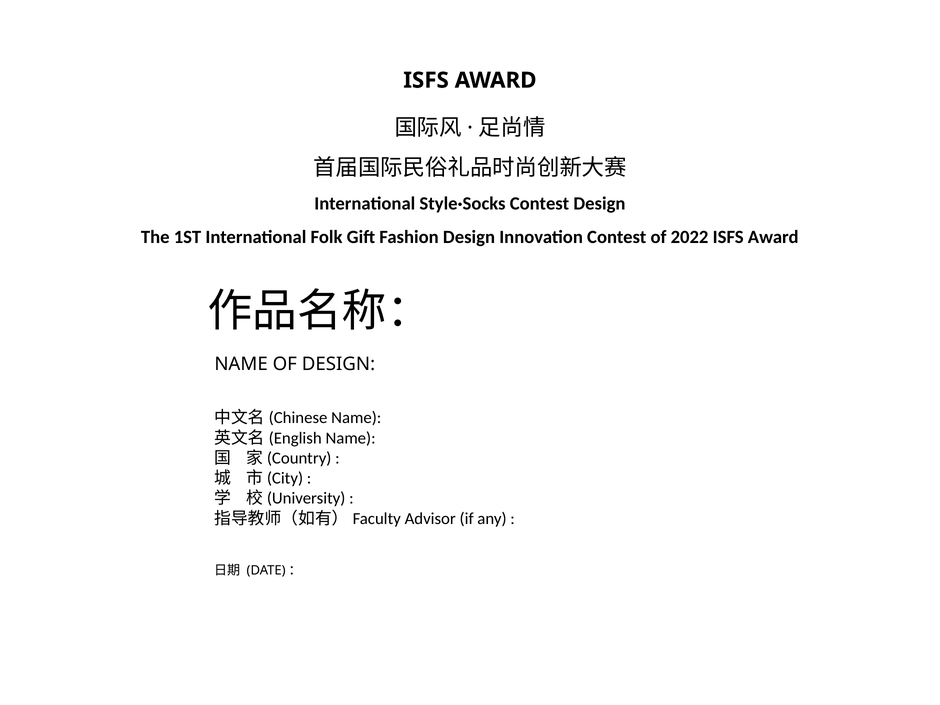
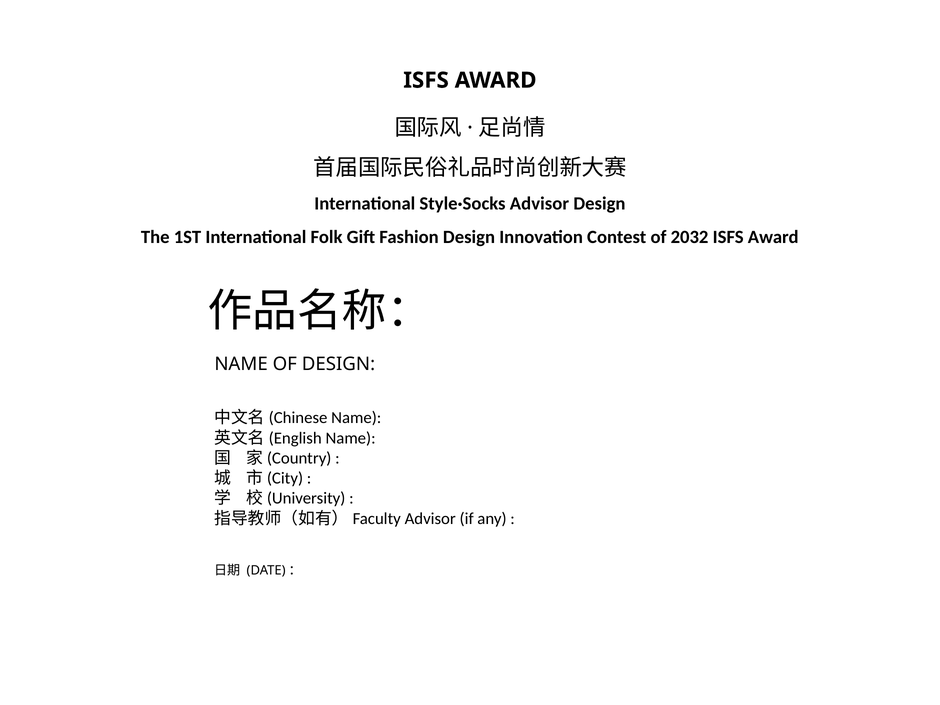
Style·Socks Contest: Contest -> Advisor
2022: 2022 -> 2032
